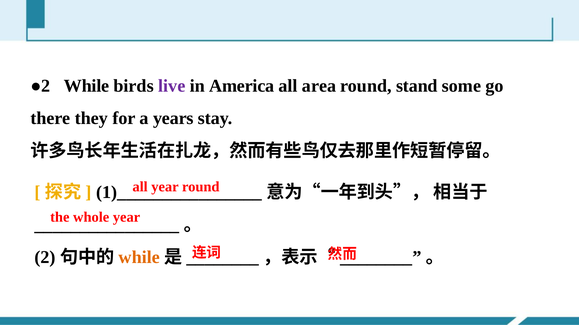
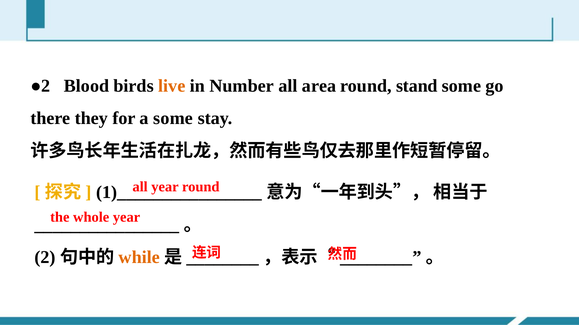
●2 While: While -> Blood
live colour: purple -> orange
America: America -> Number
a years: years -> some
